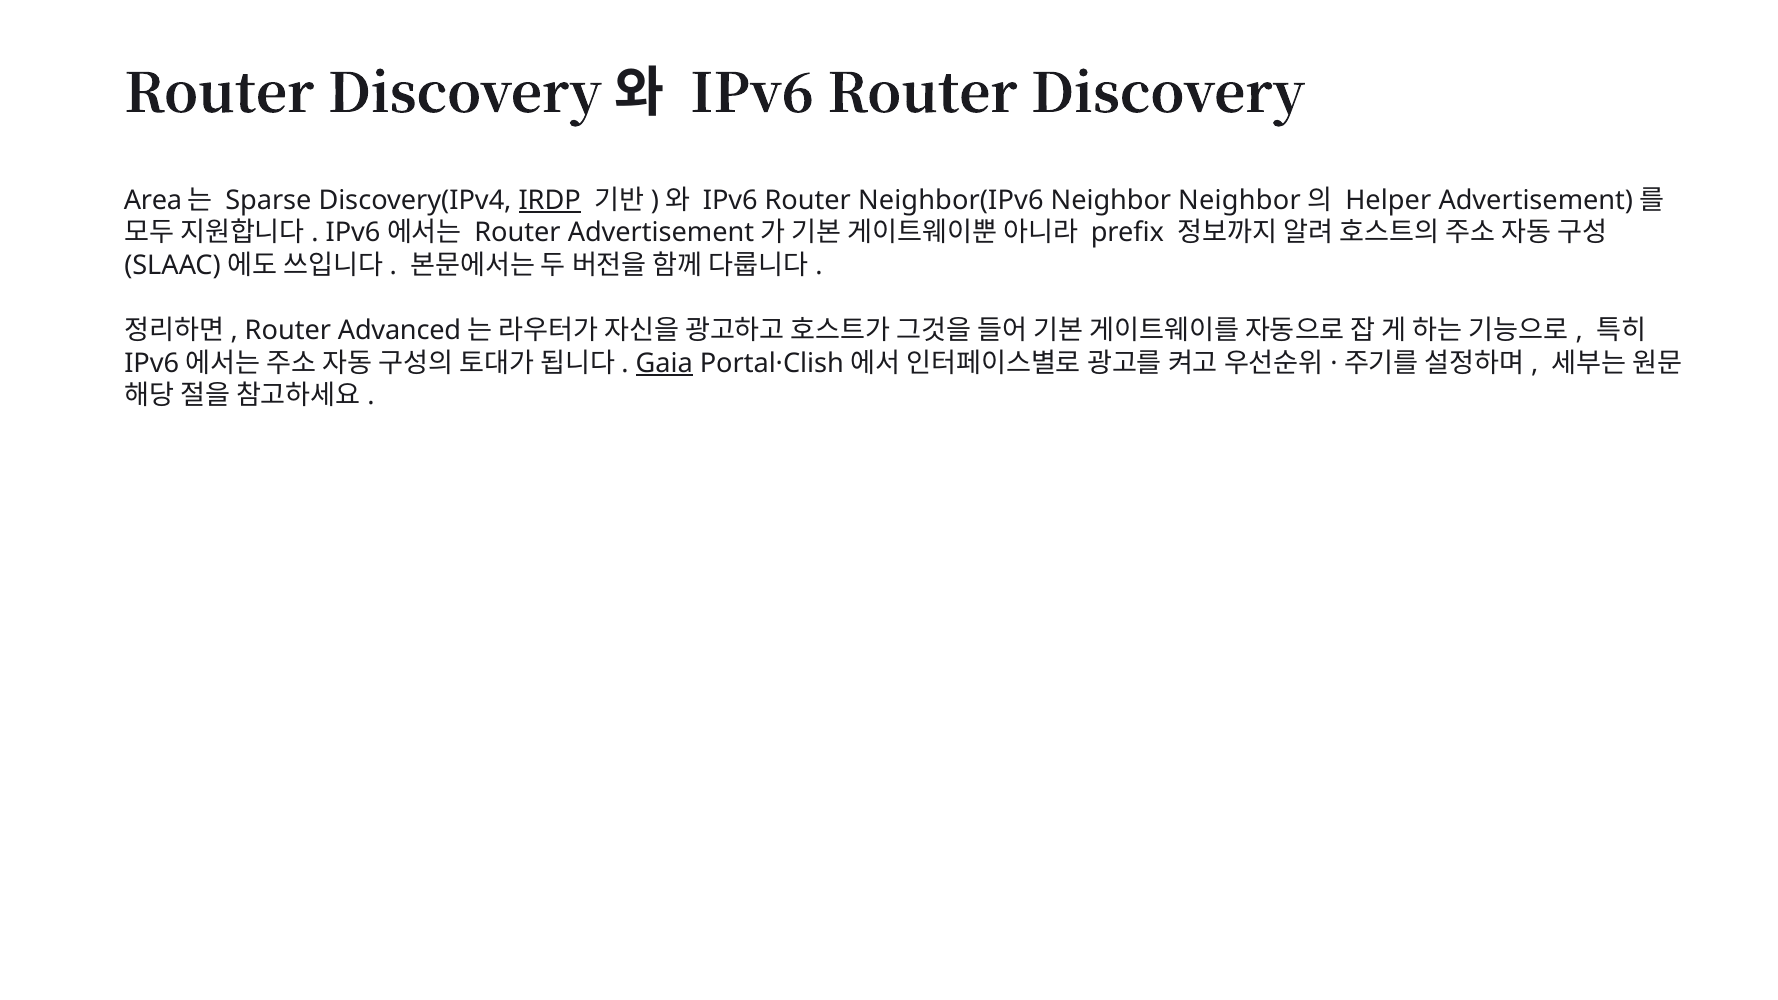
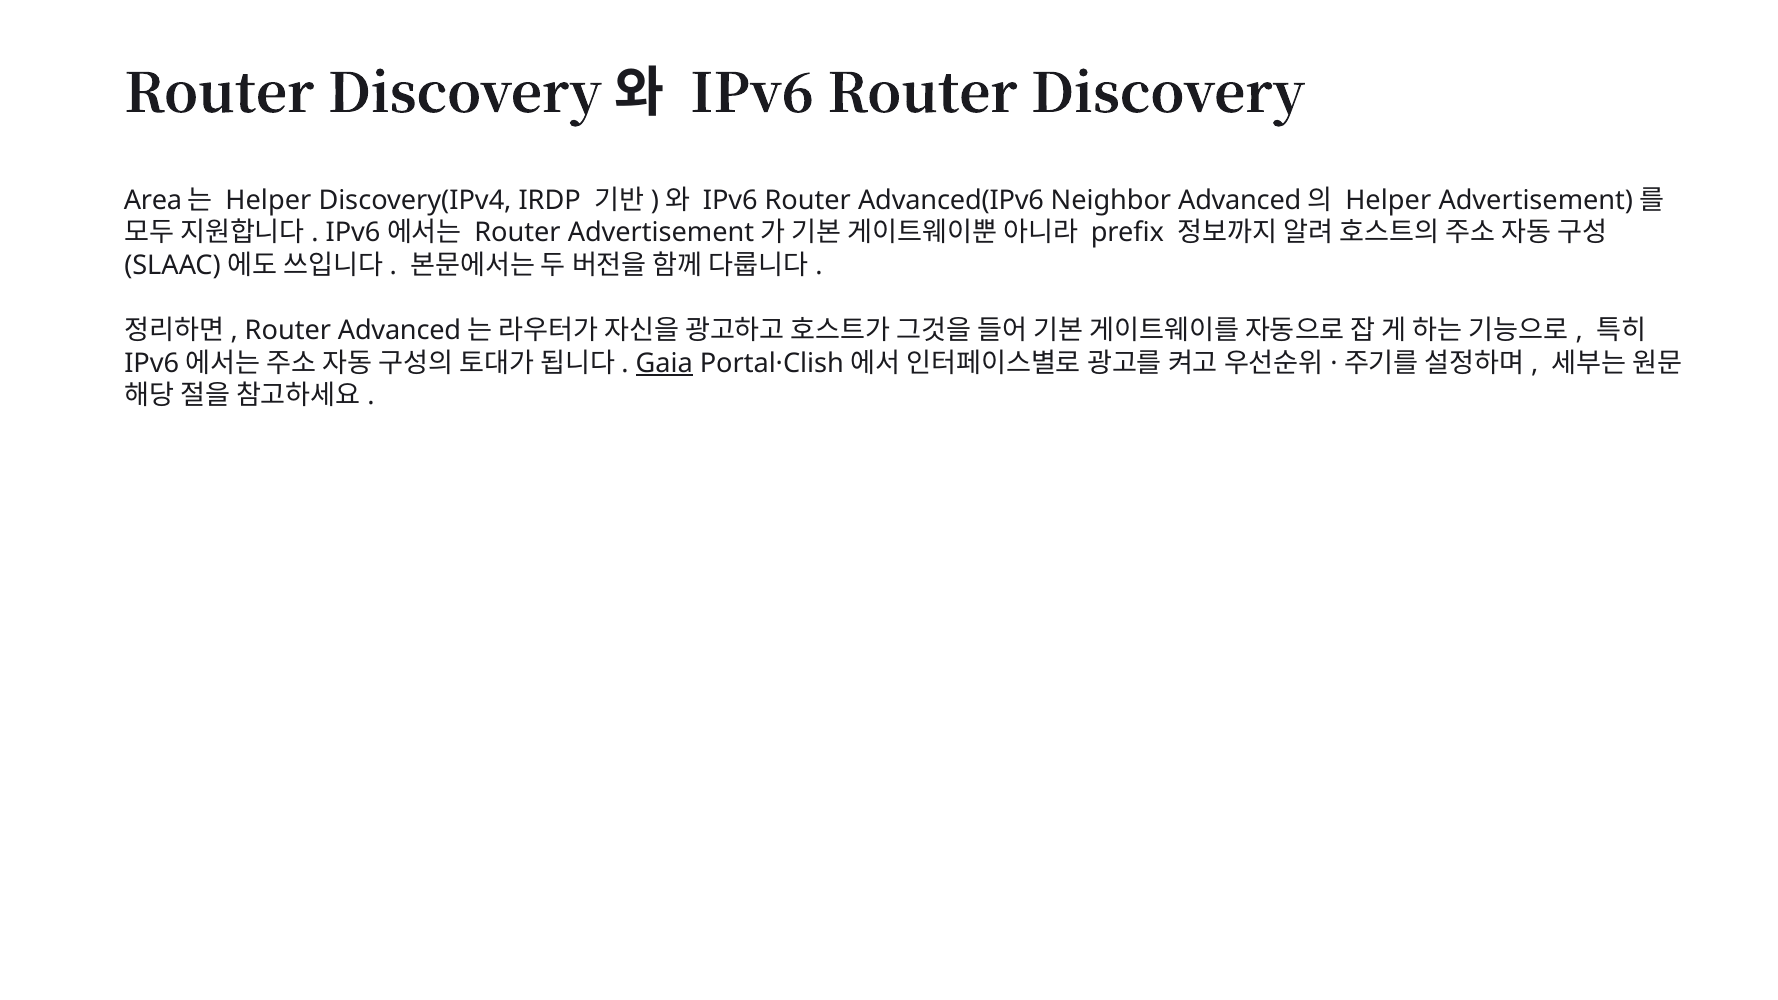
Sparse at (268, 200): Sparse -> Helper
IRDP underline: present -> none
Neighbor(IPv6: Neighbor(IPv6 -> Advanced(IPv6
Neighbor Neighbor: Neighbor -> Advanced
